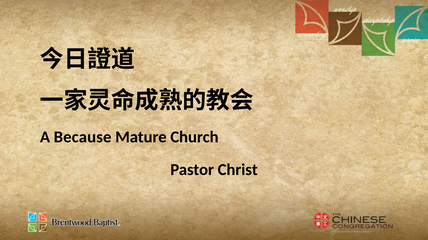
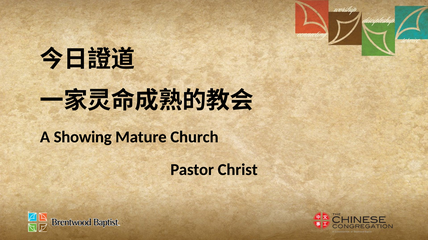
Because: Because -> Showing
